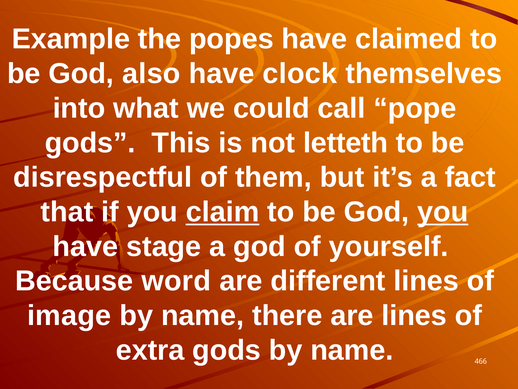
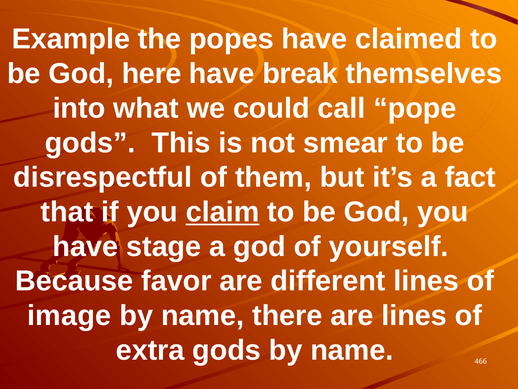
also: also -> here
clock: clock -> break
letteth: letteth -> smear
you at (443, 212) underline: present -> none
word: word -> favor
